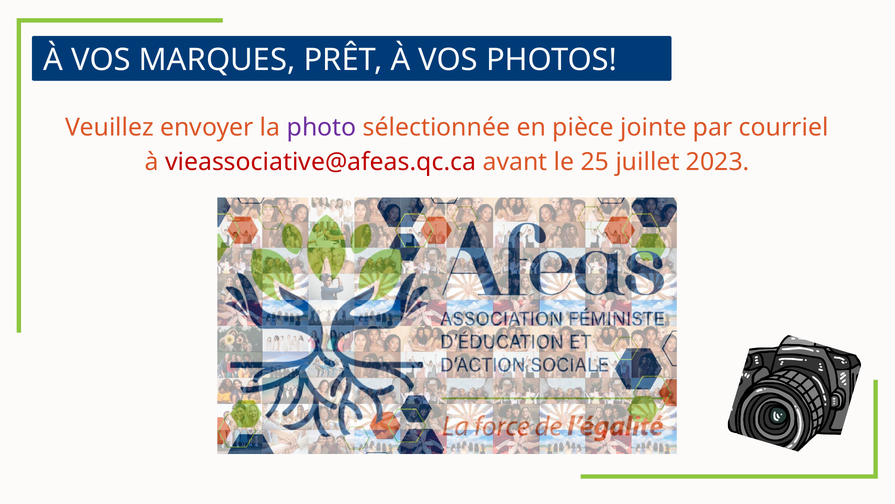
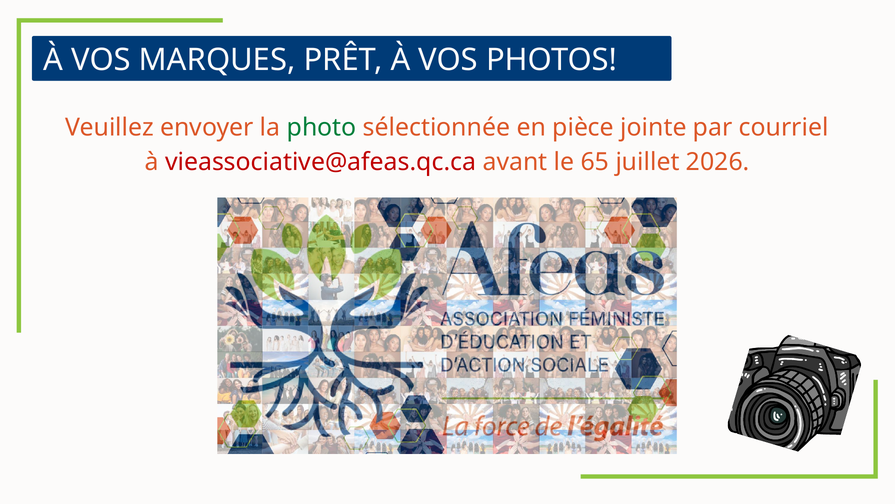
photo colour: purple -> green
25: 25 -> 65
2023: 2023 -> 2026
